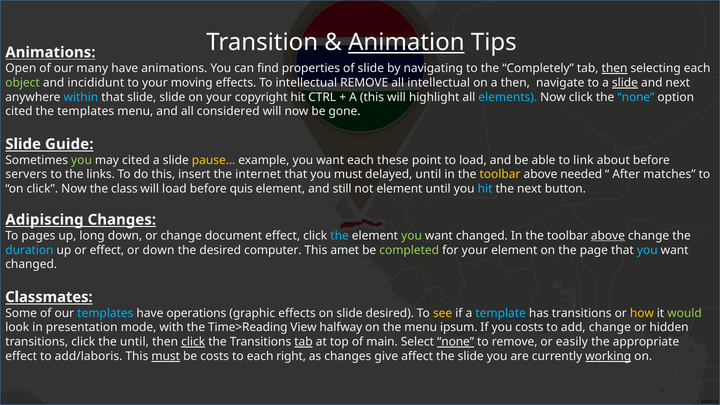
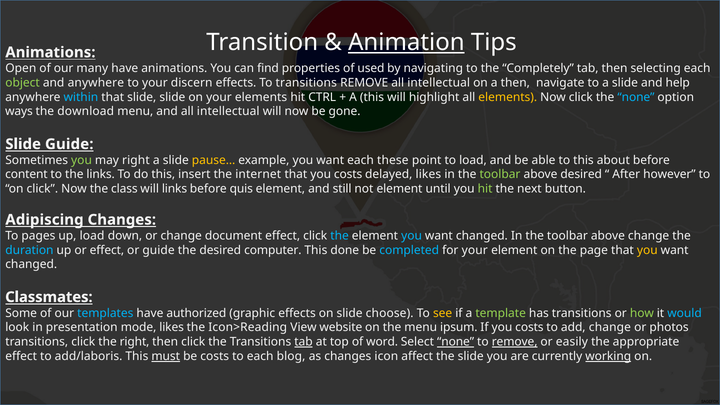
of slide: slide -> used
then at (615, 68) underline: present -> none
and incididunt: incididunt -> anywhere
moving: moving -> discern
To intellectual: intellectual -> transitions
slide at (625, 83) underline: present -> none
and next: next -> help
your copyright: copyright -> elements
elements at (508, 97) colour: light blue -> yellow
cited at (19, 112): cited -> ways
the templates: templates -> download
and all considered: considered -> intellectual
may cited: cited -> right
to link: link -> this
servers: servers -> content
that you must: must -> costs
delayed until: until -> likes
toolbar at (500, 175) colour: yellow -> light green
above needed: needed -> desired
matches: matches -> however
will load: load -> links
hit at (485, 189) colour: light blue -> light green
up long: long -> load
you at (412, 236) colour: light green -> light blue
above at (608, 236) underline: present -> none
or down: down -> guide
amet: amet -> done
completed colour: light green -> light blue
you at (647, 250) colour: light blue -> yellow
operations: operations -> authorized
slide desired: desired -> choose
template colour: light blue -> light green
how colour: yellow -> light green
would colour: light green -> light blue
mode with: with -> likes
Time>Reading: Time>Reading -> Icon>Reading
halfway: halfway -> website
hidden: hidden -> photos
the until: until -> right
click at (193, 342) underline: present -> none
main: main -> word
remove at (515, 342) underline: none -> present
right: right -> blog
give: give -> icon
